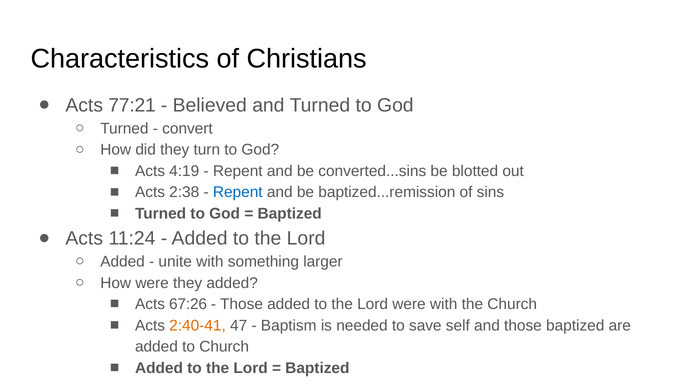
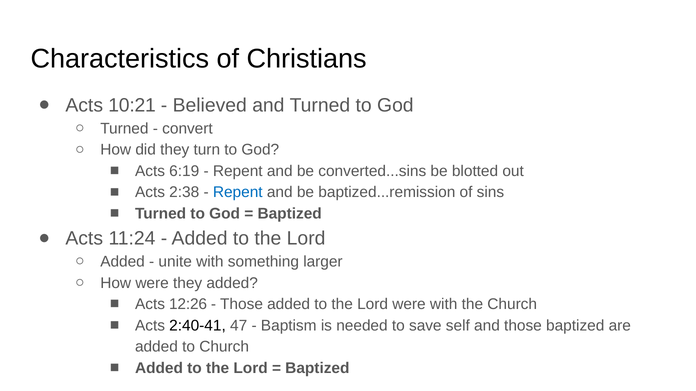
77:21: 77:21 -> 10:21
4:19: 4:19 -> 6:19
67:26: 67:26 -> 12:26
2:40-41 colour: orange -> black
